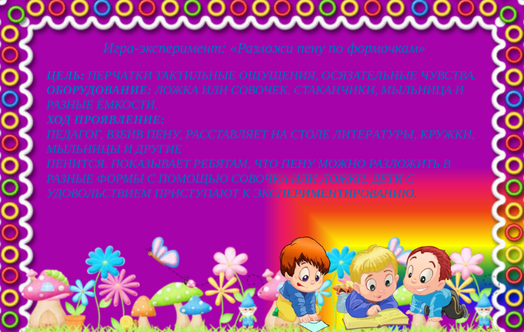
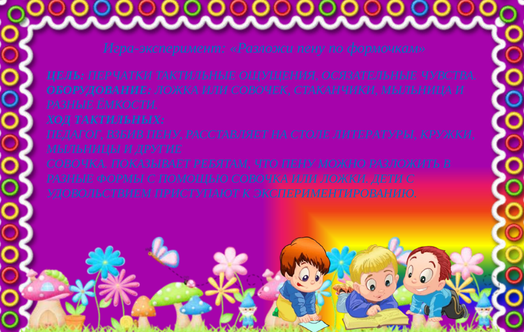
ПРОЯВЛЕНИЕ: ПРОЯВЛЕНИЕ -> ТАКТИЛЬНЫХ
ПЕНИТСЯ at (77, 164): ПЕНИТСЯ -> СОВОЧКА
